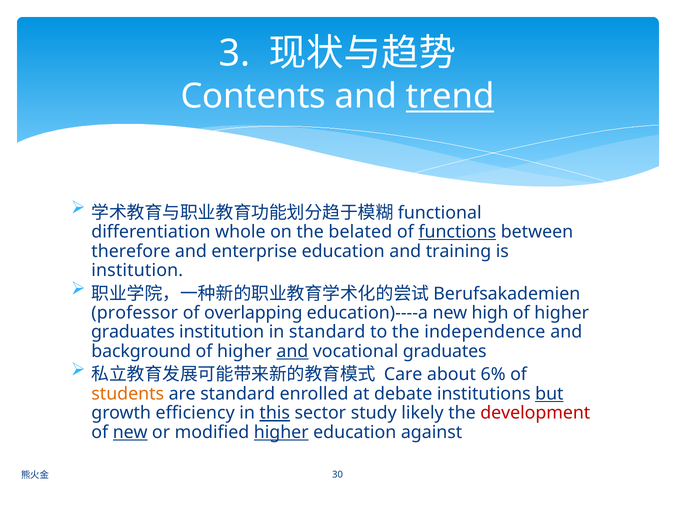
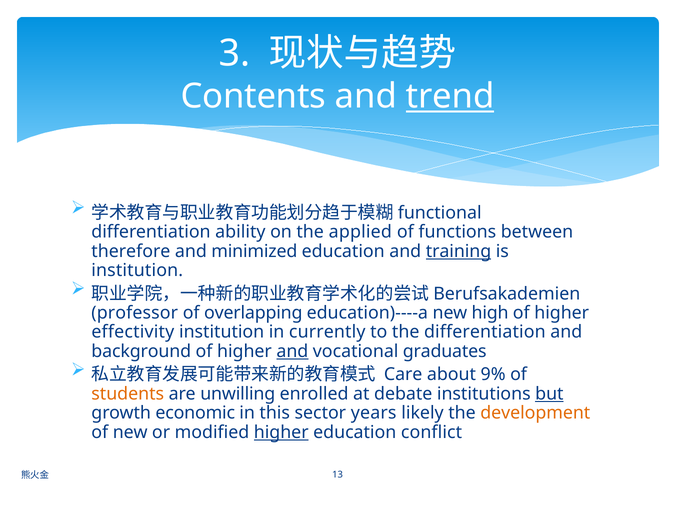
whole: whole -> ability
belated: belated -> applied
functions underline: present -> none
enterprise: enterprise -> minimized
training underline: none -> present
graduates at (133, 332): graduates -> effectivity
in standard: standard -> currently
the independence: independence -> differentiation
6%: 6% -> 9%
are standard: standard -> unwilling
efficiency: efficiency -> economic
this underline: present -> none
study: study -> years
development colour: red -> orange
new at (130, 433) underline: present -> none
against: against -> conflict
30: 30 -> 13
